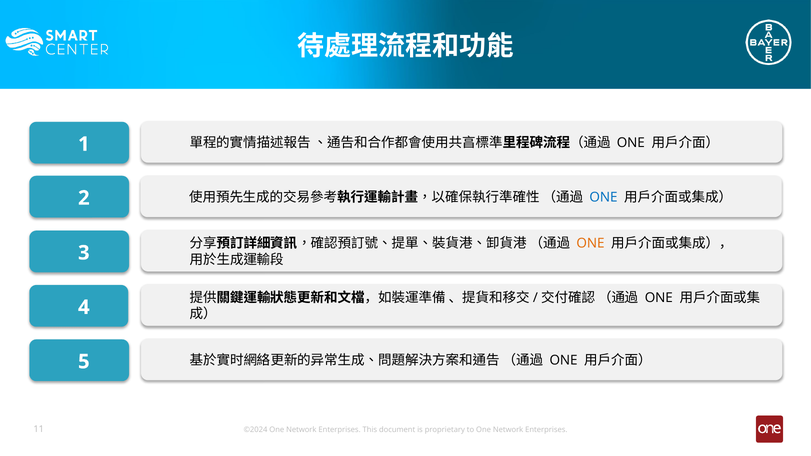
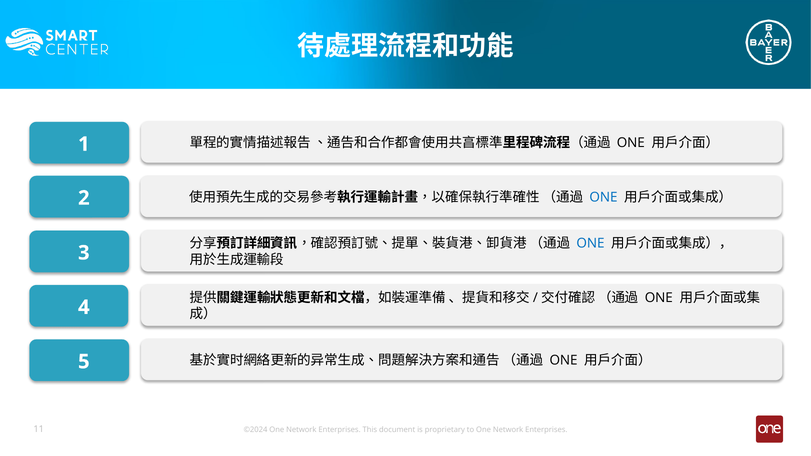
ONE at (591, 243) colour: orange -> blue
